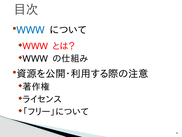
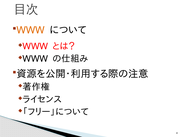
WWW colour: blue -> orange
